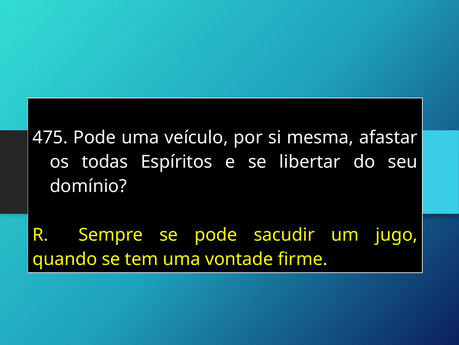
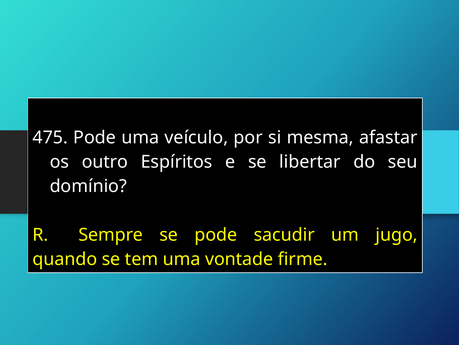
todas: todas -> outro
